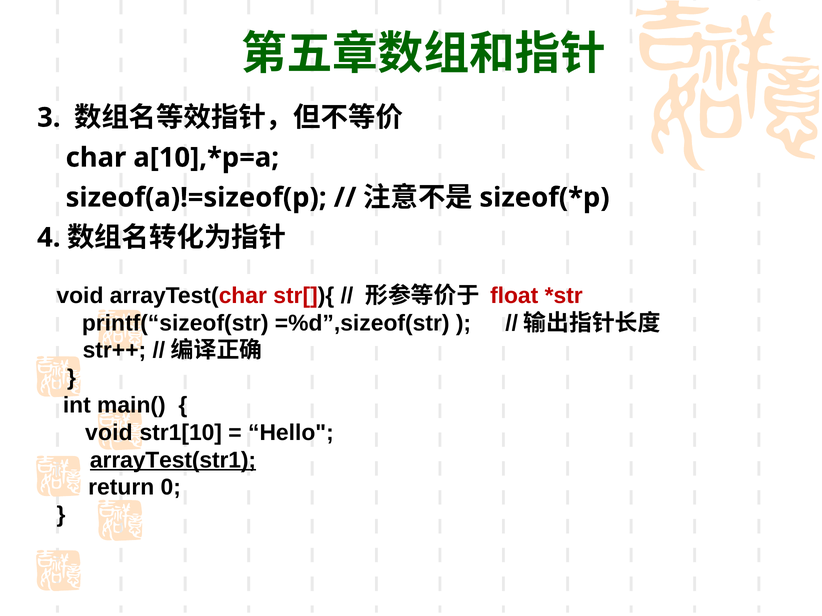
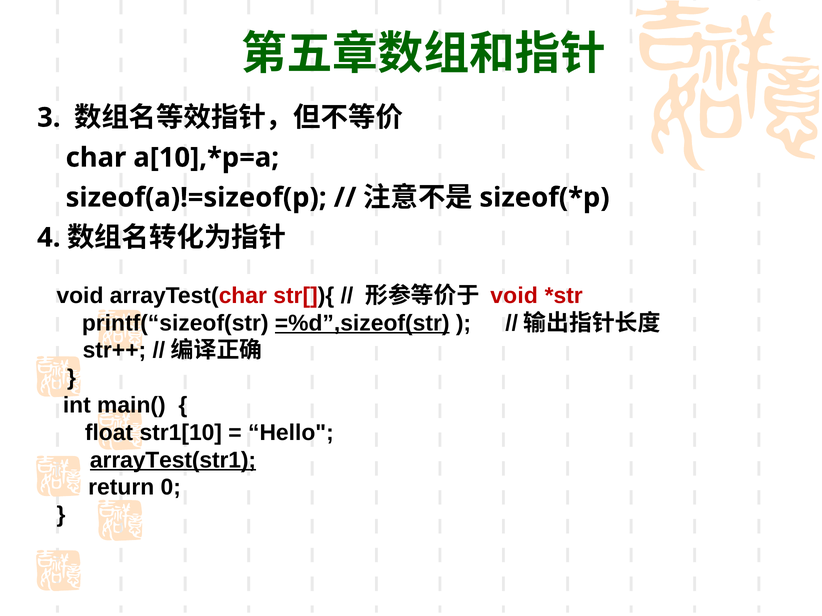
float at (514, 296): float -> void
=%d”,sizeof(str underline: none -> present
void at (109, 433): void -> float
